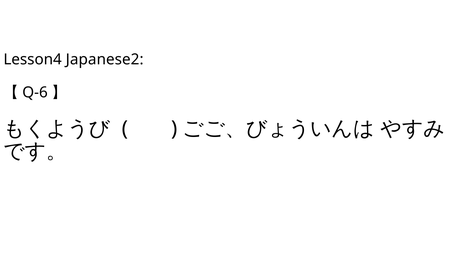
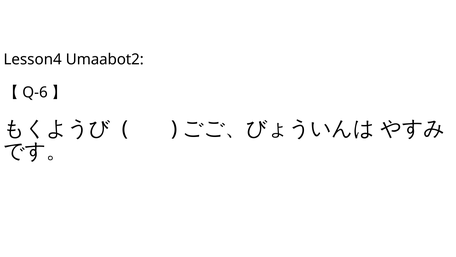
Japanese2: Japanese2 -> Umaabot2
